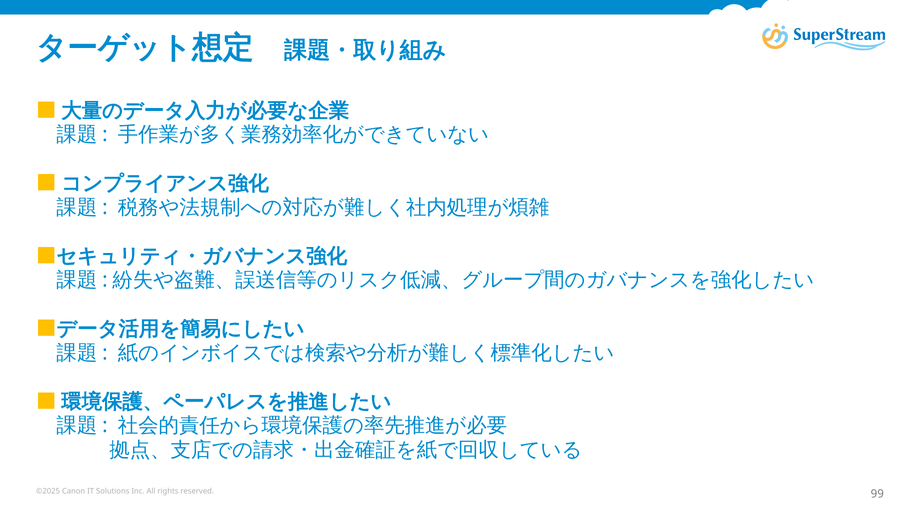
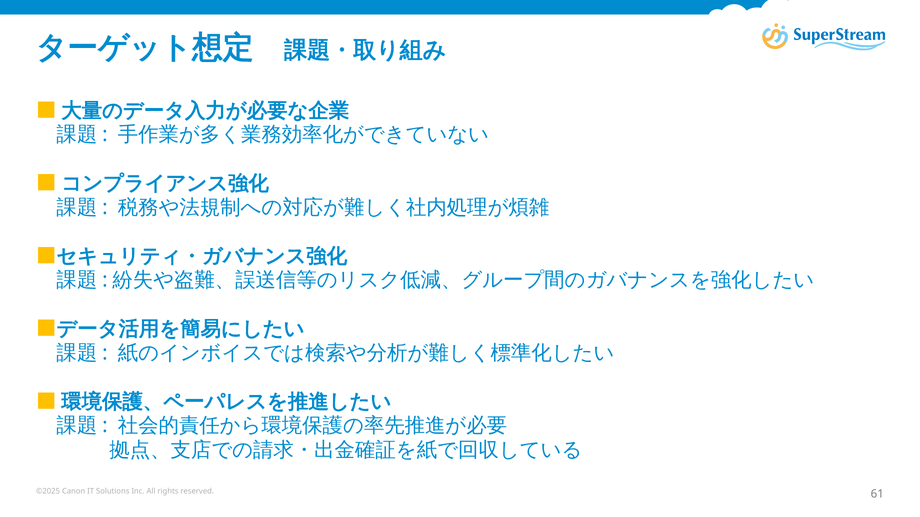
99: 99 -> 61
